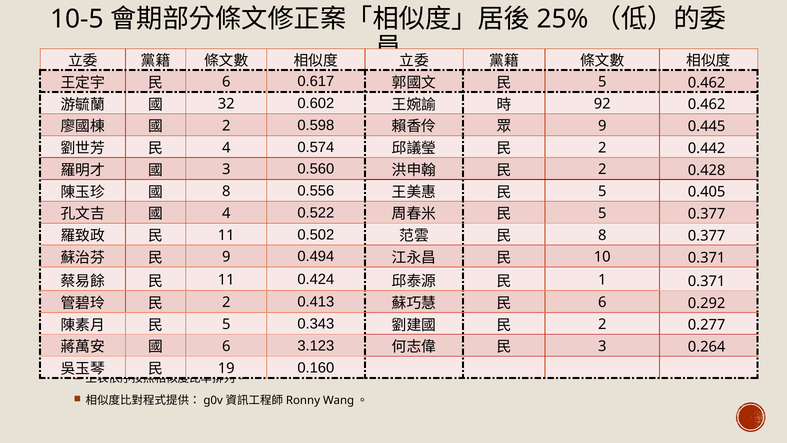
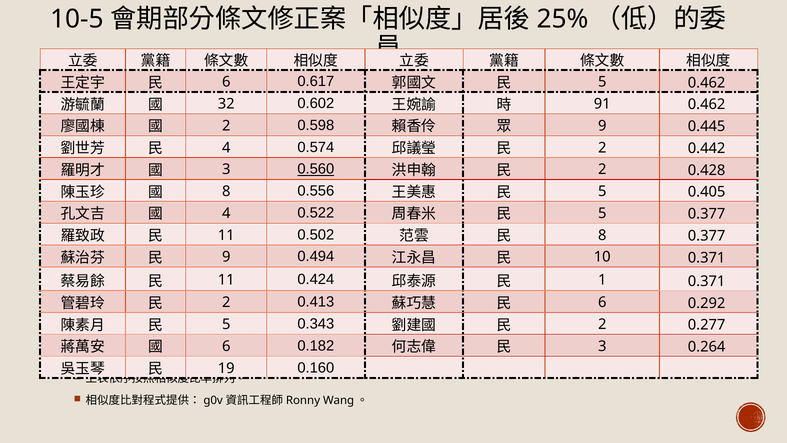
92: 92 -> 91
0.560 underline: none -> present
3.123: 3.123 -> 0.182
